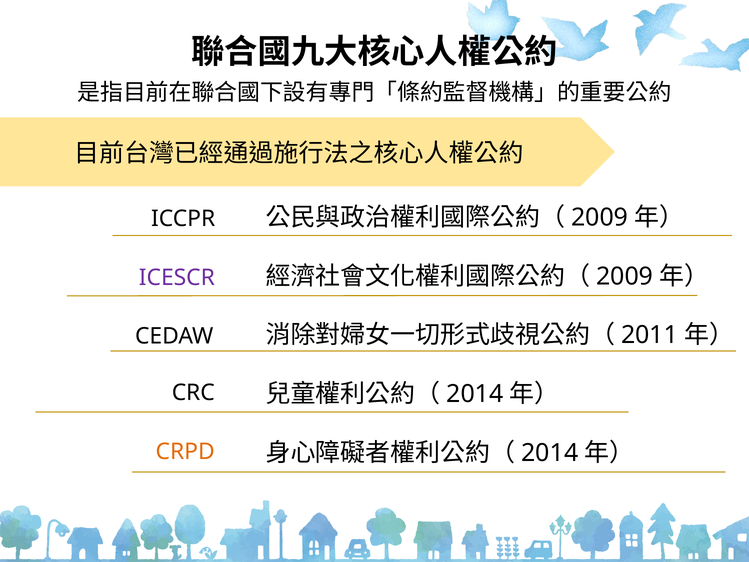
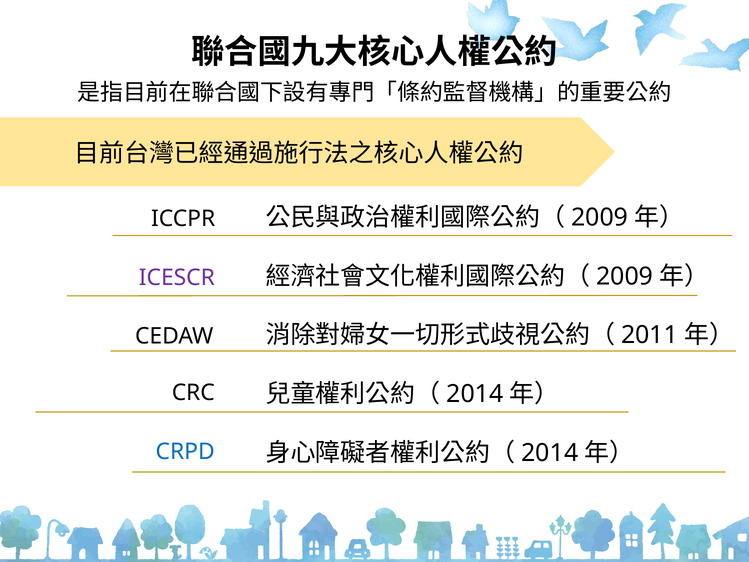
CRPD colour: orange -> blue
